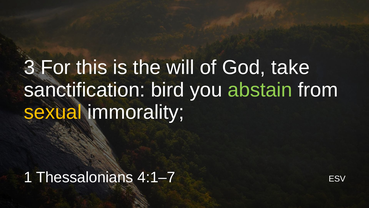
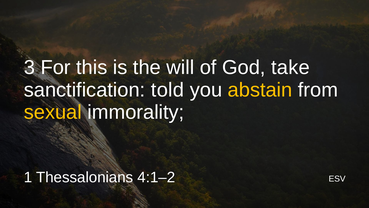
bird: bird -> told
abstain colour: light green -> yellow
4:1–7: 4:1–7 -> 4:1–2
